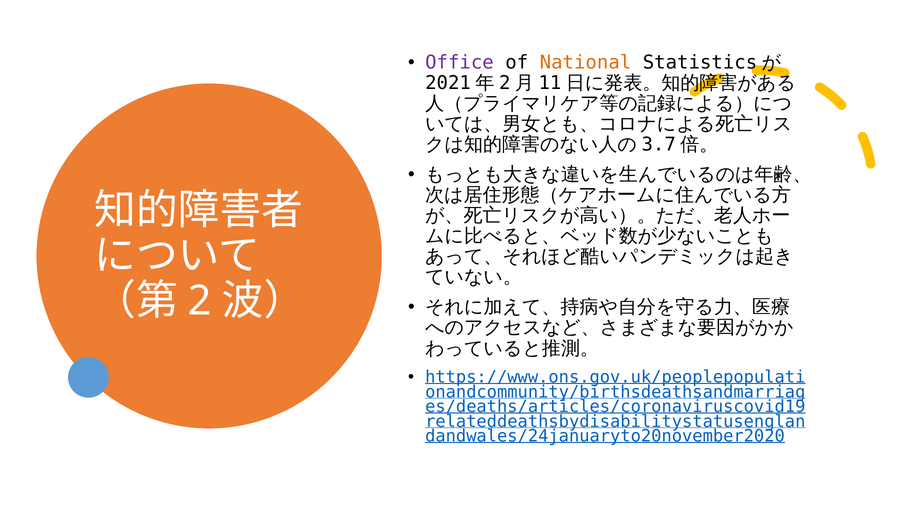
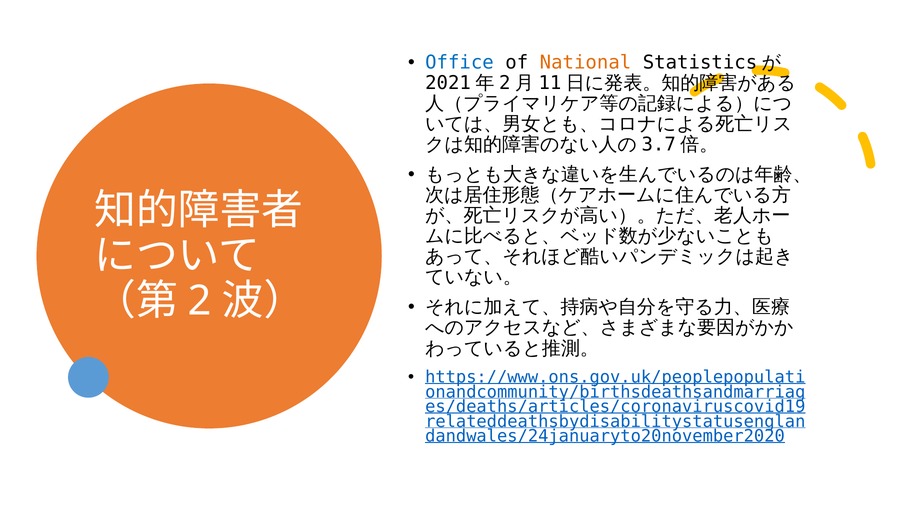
Office colour: purple -> blue
